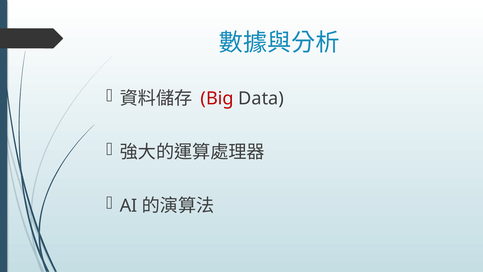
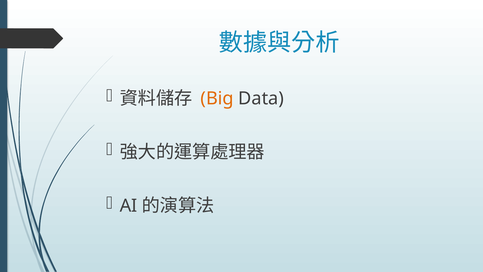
Big colour: red -> orange
